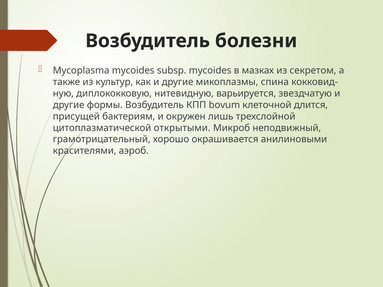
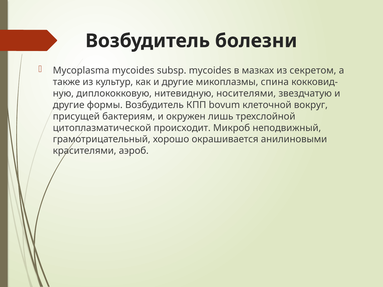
варьируется: варьируется -> носителями
длится: длится -> вокруг
открытыми: открытыми -> происходит
